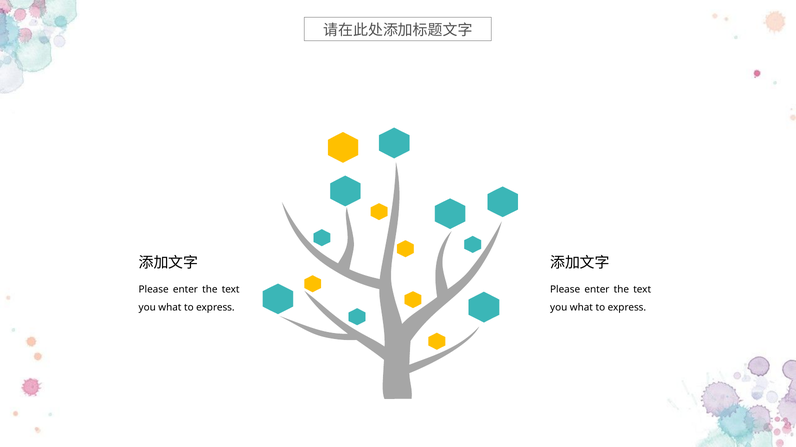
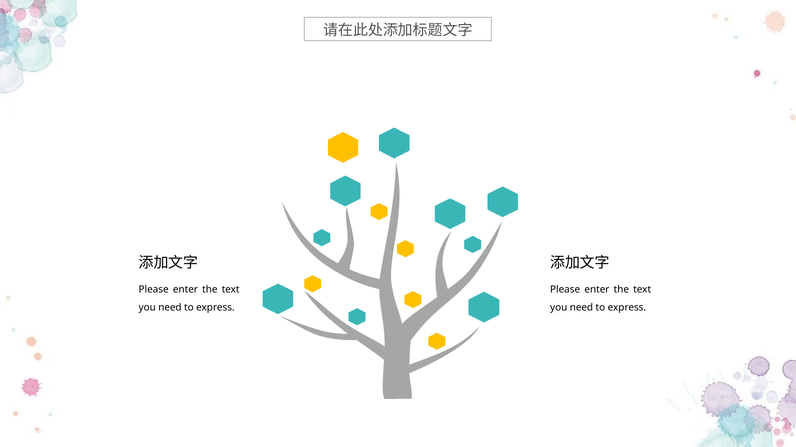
what at (170, 308): what -> need
what at (581, 308): what -> need
